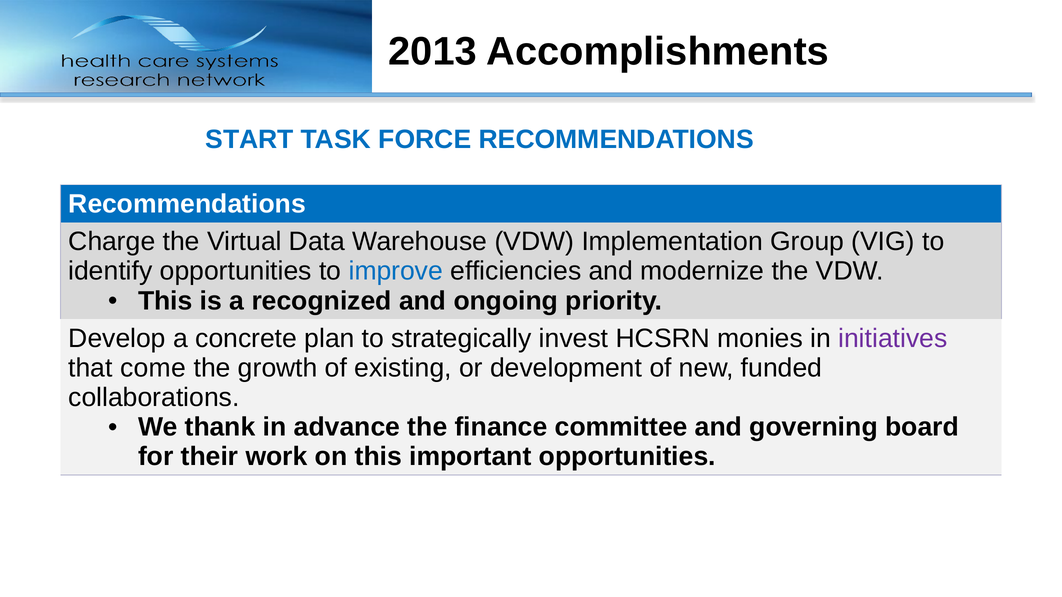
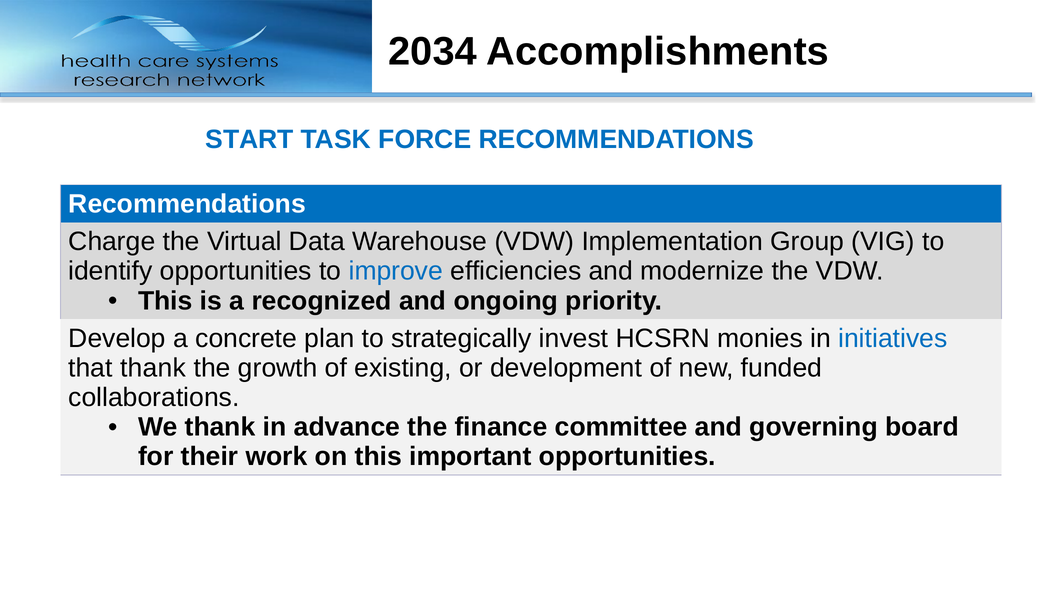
2013: 2013 -> 2034
initiatives colour: purple -> blue
that come: come -> thank
